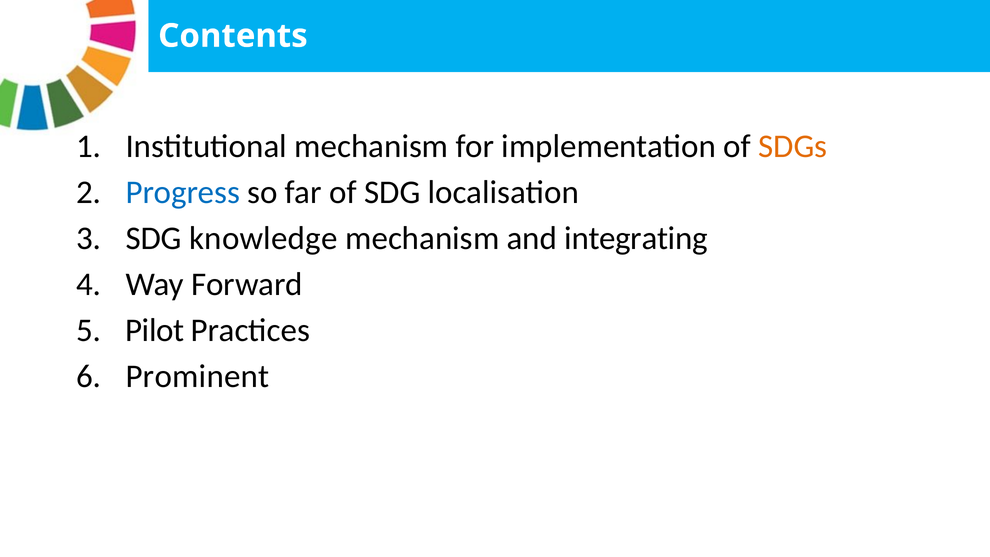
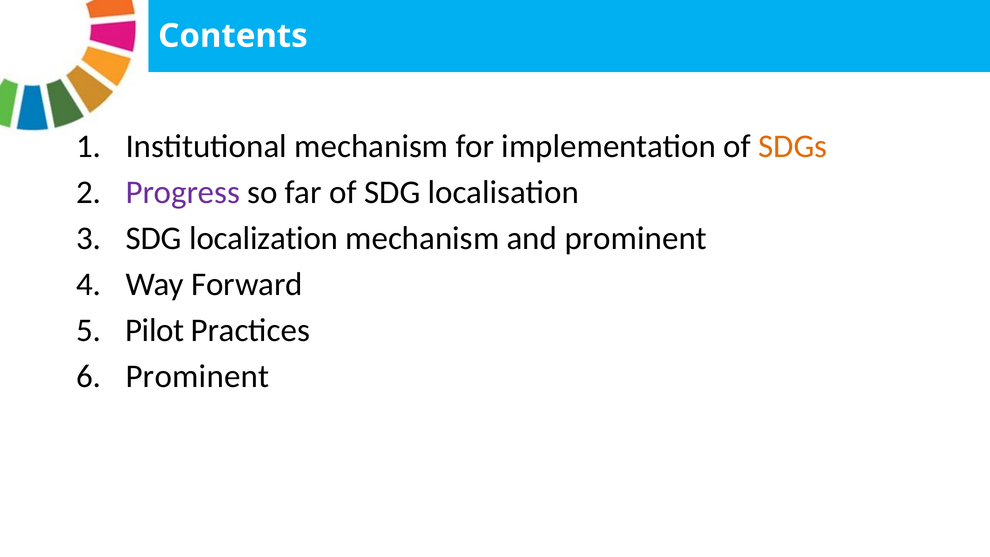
Progress colour: blue -> purple
knowledge: knowledge -> localization
and integrating: integrating -> prominent
